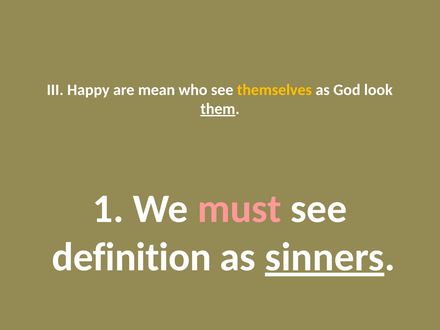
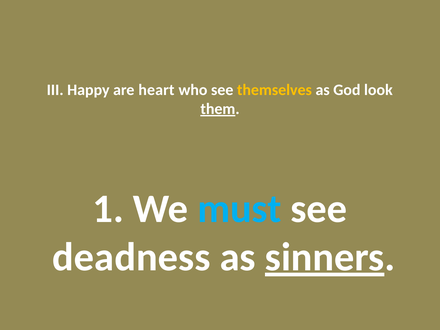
mean: mean -> heart
must colour: pink -> light blue
definition: definition -> deadness
